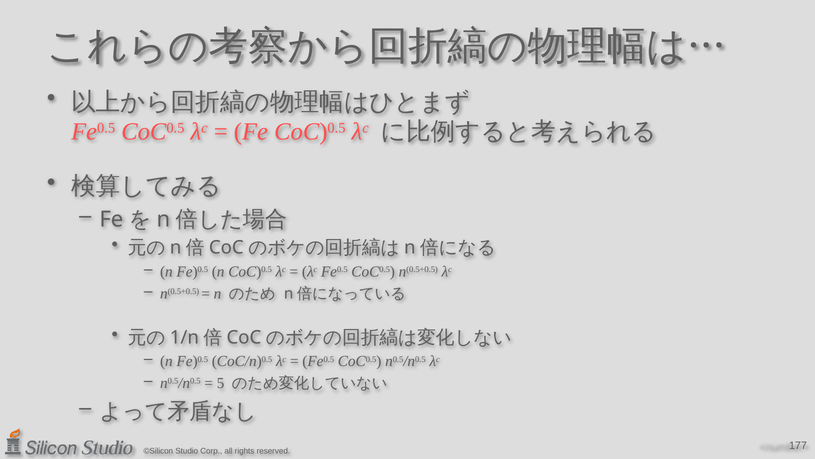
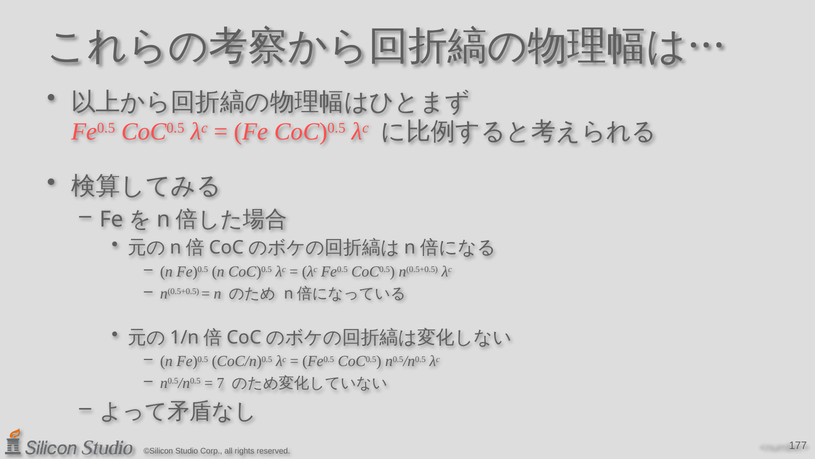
5: 5 -> 7
